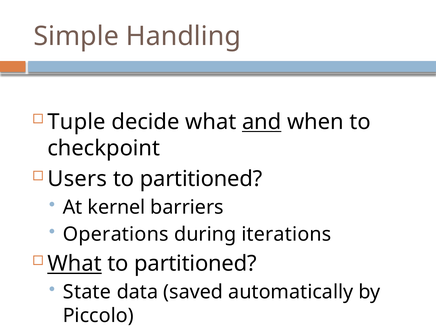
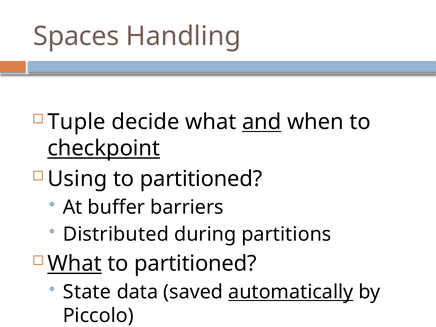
Simple: Simple -> Spaces
checkpoint underline: none -> present
Users: Users -> Using
kernel: kernel -> buffer
Operations: Operations -> Distributed
iterations: iterations -> partitions
automatically underline: none -> present
